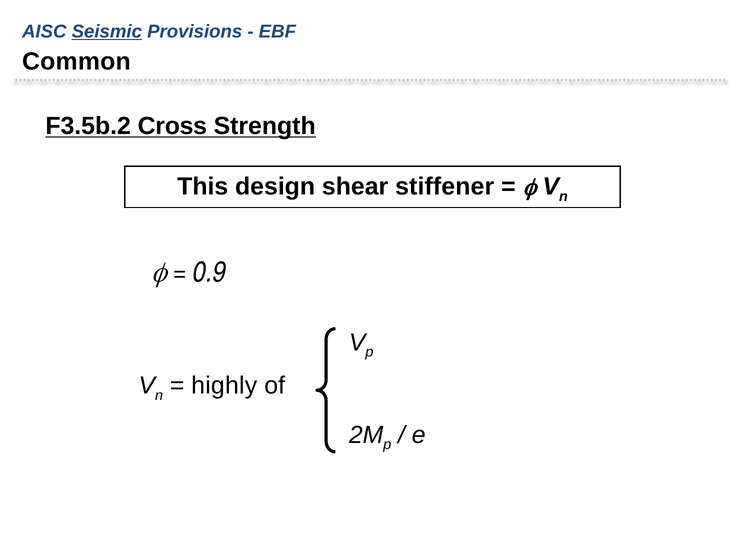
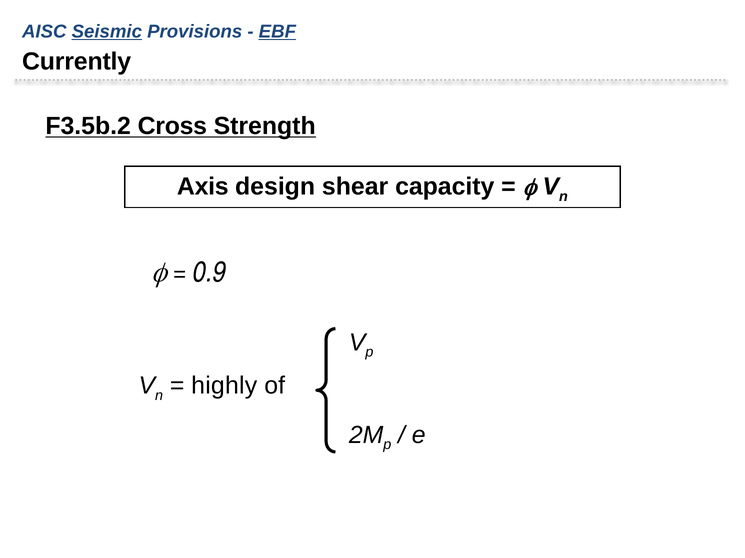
EBF underline: none -> present
Common: Common -> Currently
This: This -> Axis
stiffener: stiffener -> capacity
